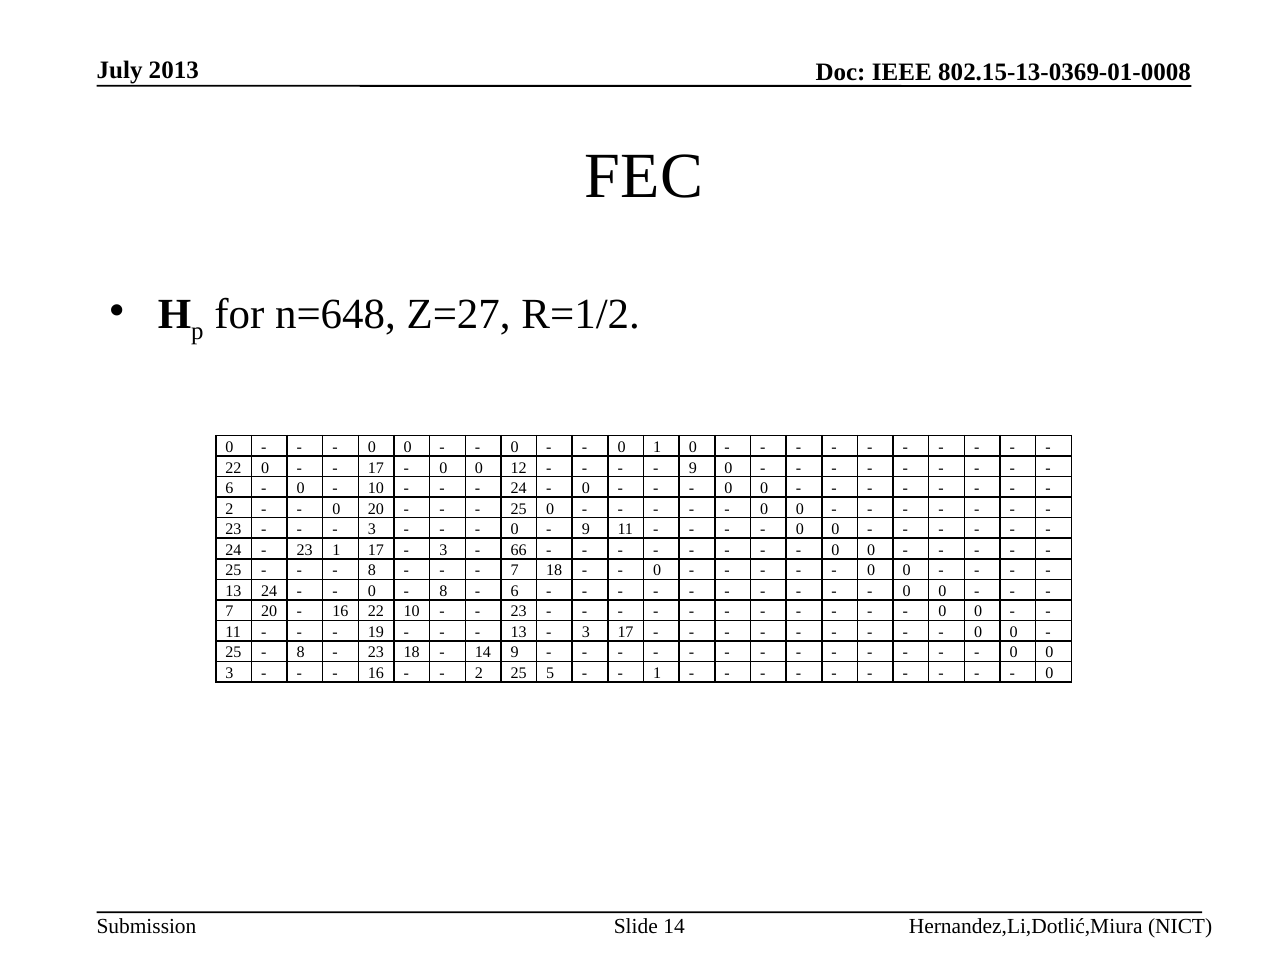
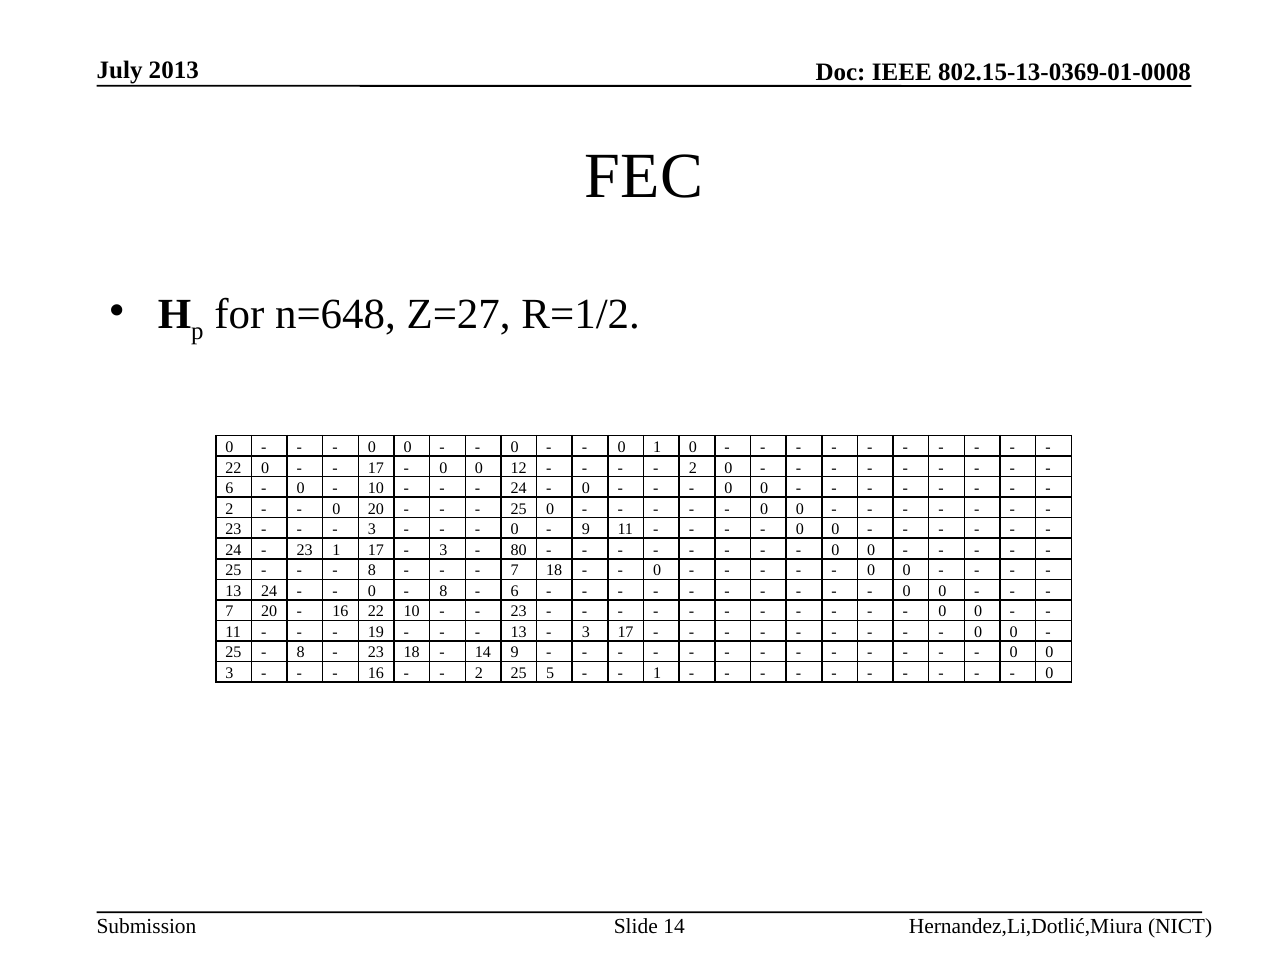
9 at (693, 468): 9 -> 2
66: 66 -> 80
